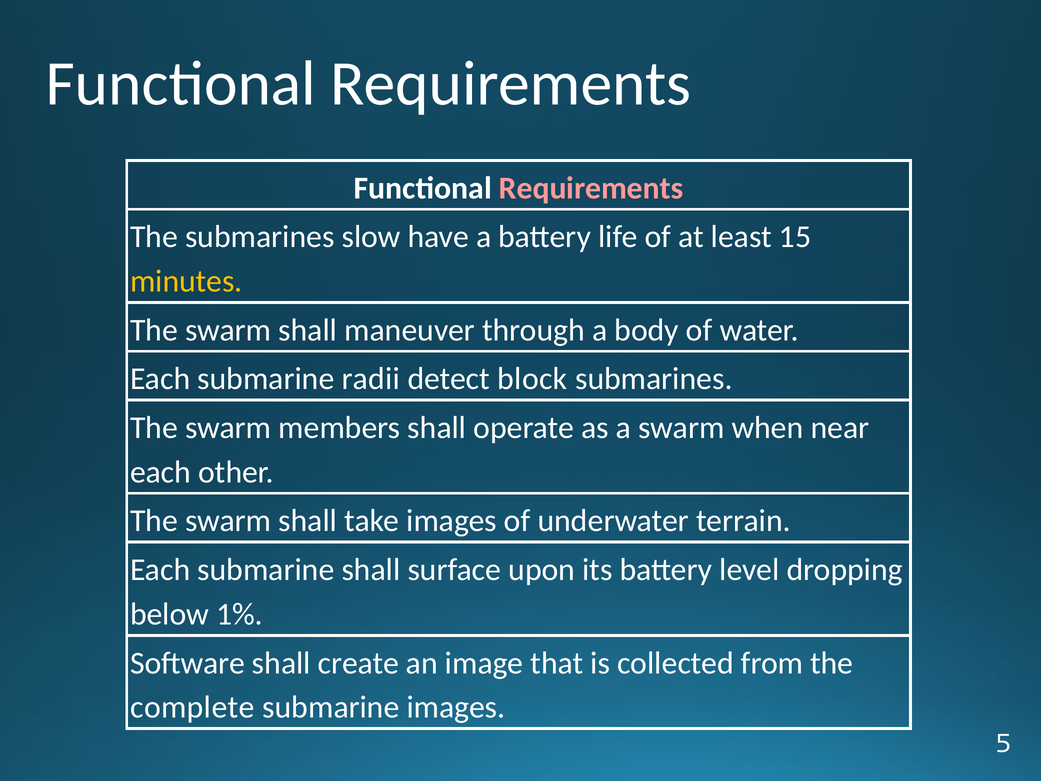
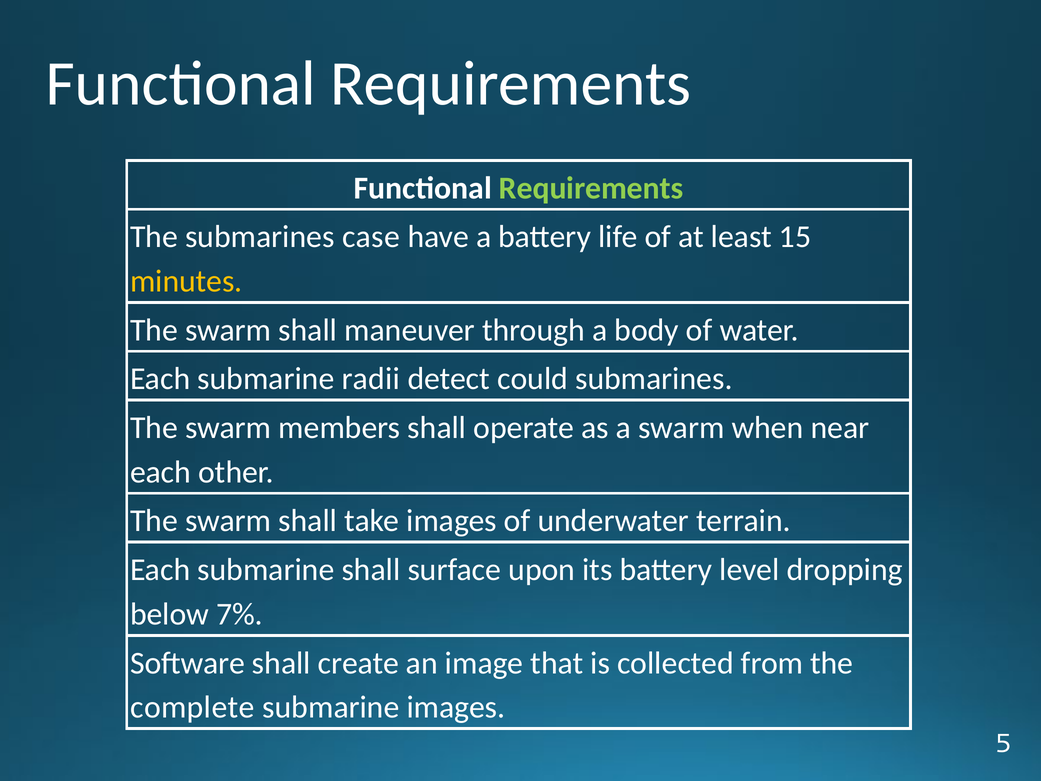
Requirements at (591, 188) colour: pink -> light green
slow: slow -> case
block: block -> could
1%: 1% -> 7%
